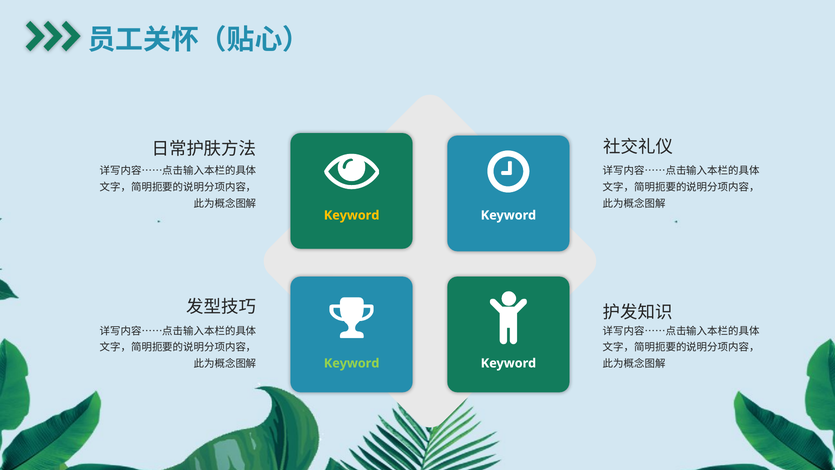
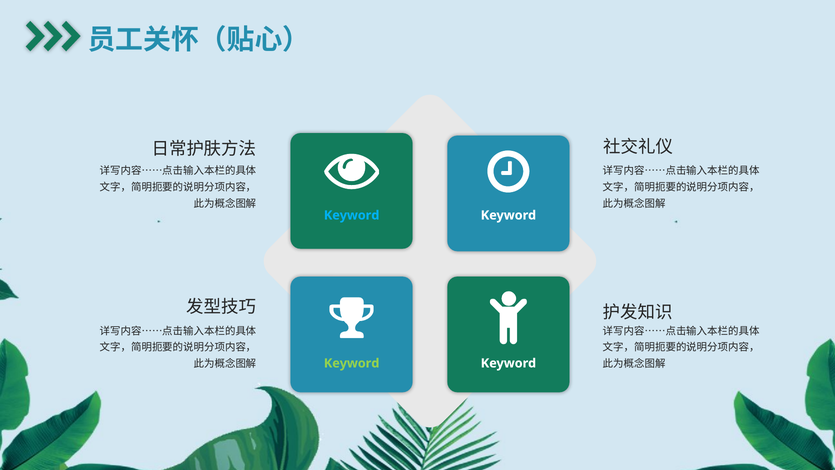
Keyword at (352, 215) colour: yellow -> light blue
